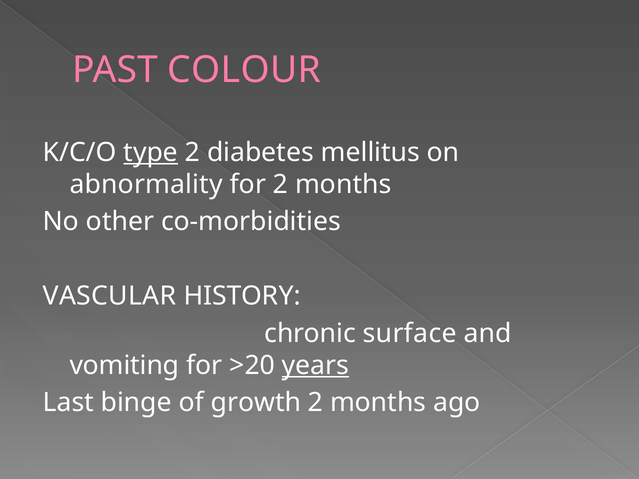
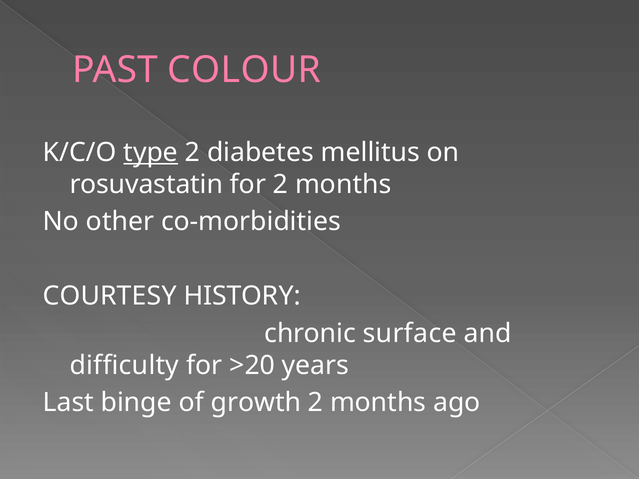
abnormality: abnormality -> rosuvastatin
VASCULAR: VASCULAR -> COURTESY
vomiting: vomiting -> difficulty
years underline: present -> none
